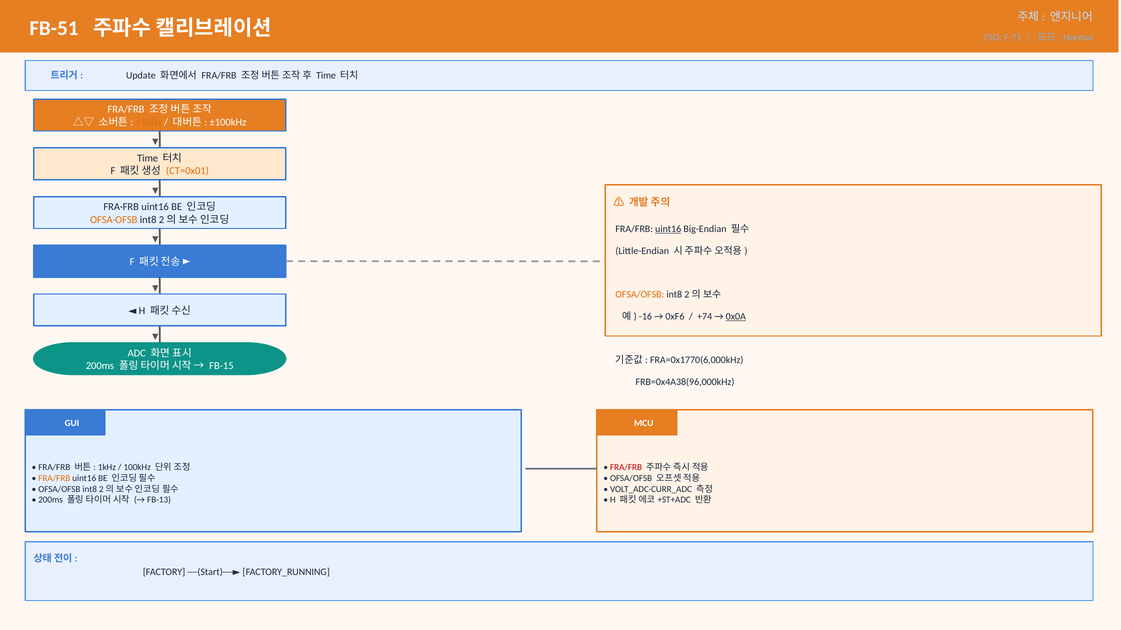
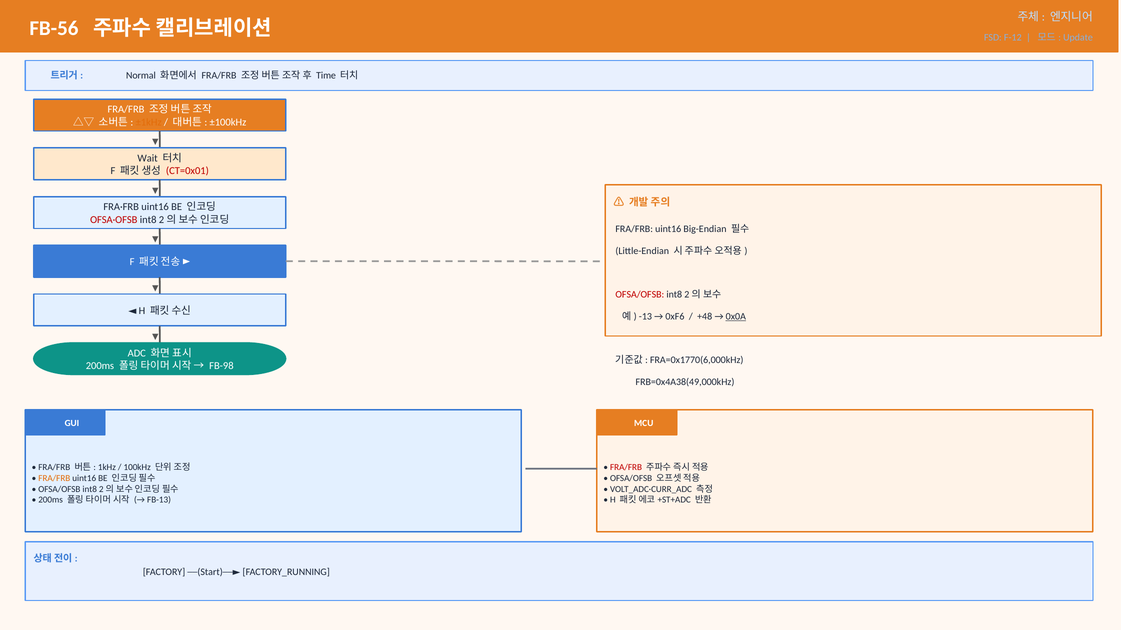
FB-51: FB-51 -> FB-56
F-71: F-71 -> F-12
Normal: Normal -> Update
Update: Update -> Normal
Time at (148, 158): Time -> Wait
CT=0x01 colour: orange -> red
OFSA·OFSB colour: orange -> red
uint16 at (668, 229) underline: present -> none
OFSA/OFSB at (640, 295) colour: orange -> red
-16: -16 -> -13
+74: +74 -> +48
FB-15: FB-15 -> FB-98
FRB=0x4A38(96,000kHz: FRB=0x4A38(96,000kHz -> FRB=0x4A38(49,000kHz
